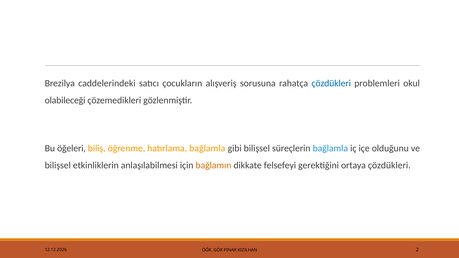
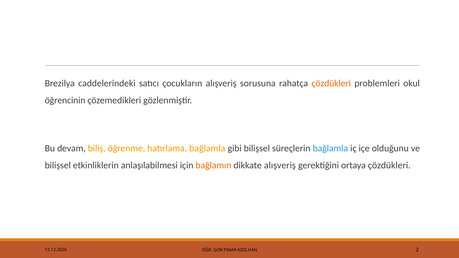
çözdükleri at (331, 83) colour: blue -> orange
olabileceği: olabileceği -> öğrencinin
öğeleri: öğeleri -> devam
dikkate felsefeyi: felsefeyi -> alışveriş
